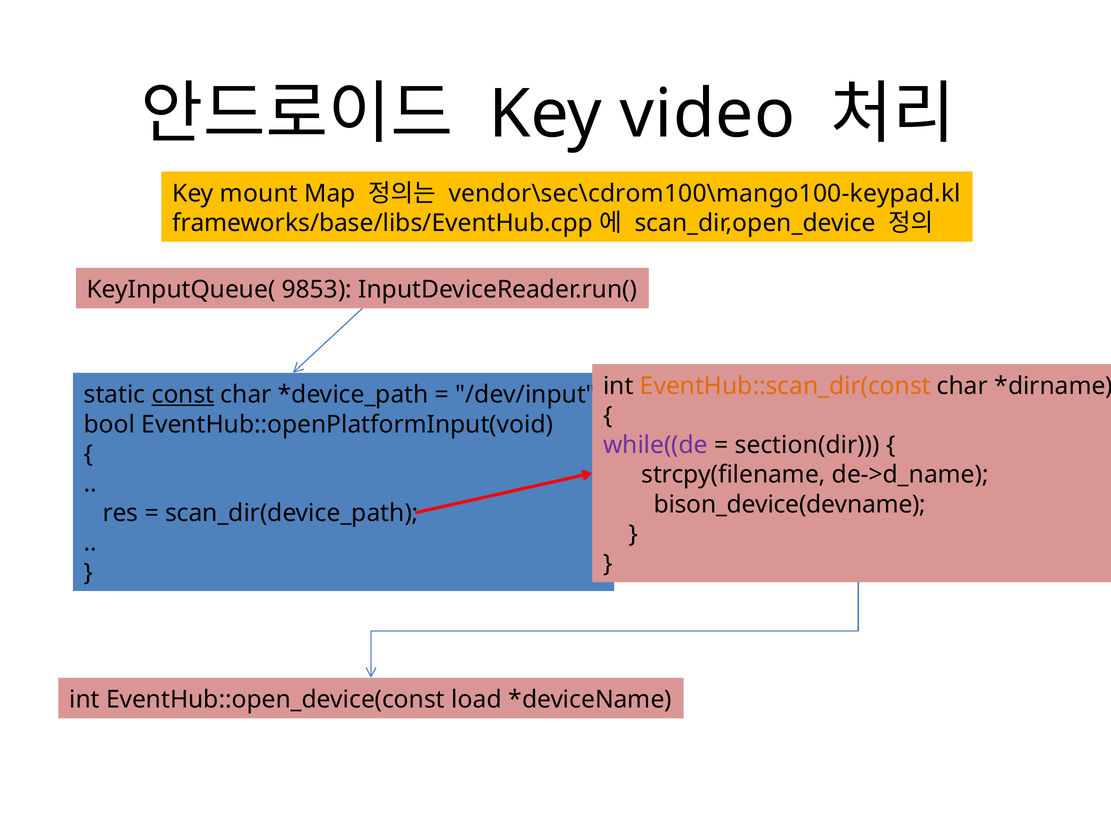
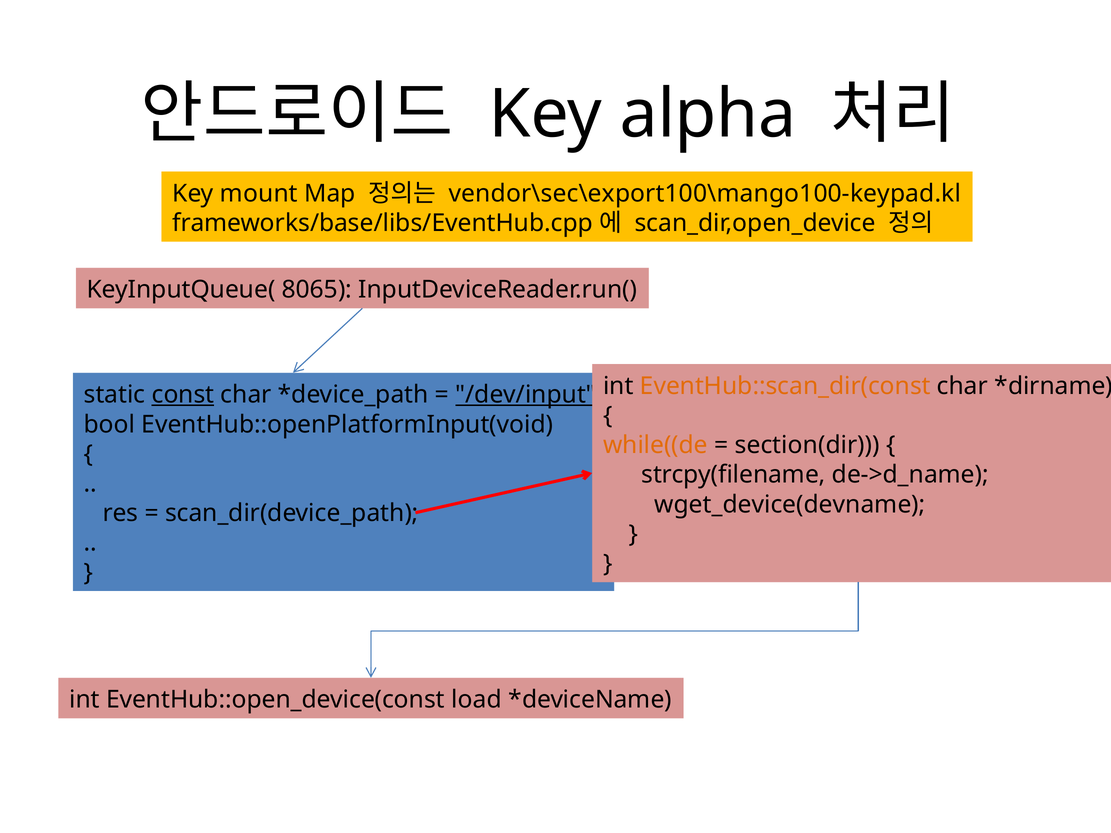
video: video -> alpha
vendor\sec\cdrom100\mango100-keypad.kl: vendor\sec\cdrom100\mango100-keypad.kl -> vendor\sec\export100\mango100-keypad.kl
9853: 9853 -> 8065
/dev/input underline: none -> present
while((de colour: purple -> orange
bison_device(devname: bison_device(devname -> wget_device(devname
